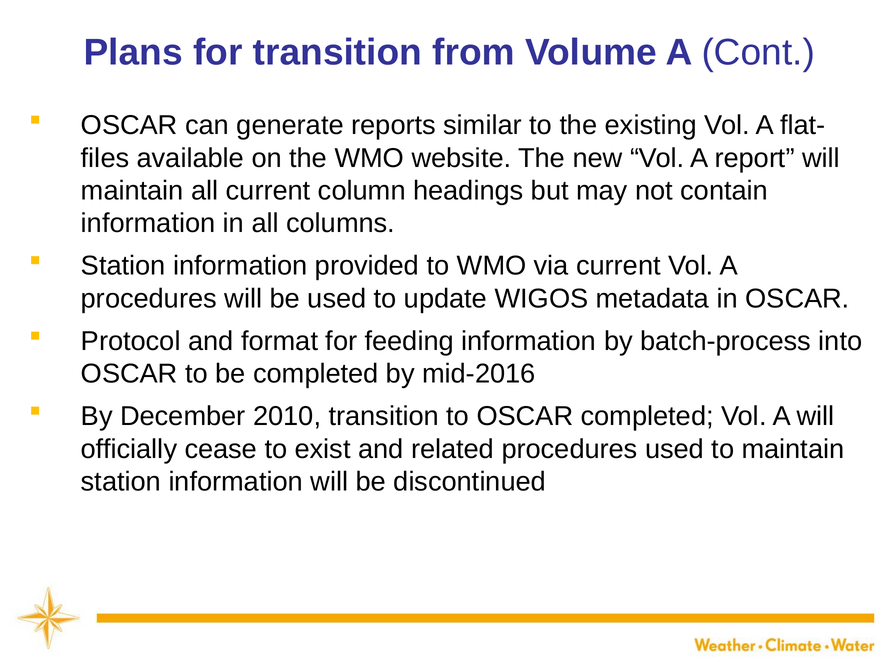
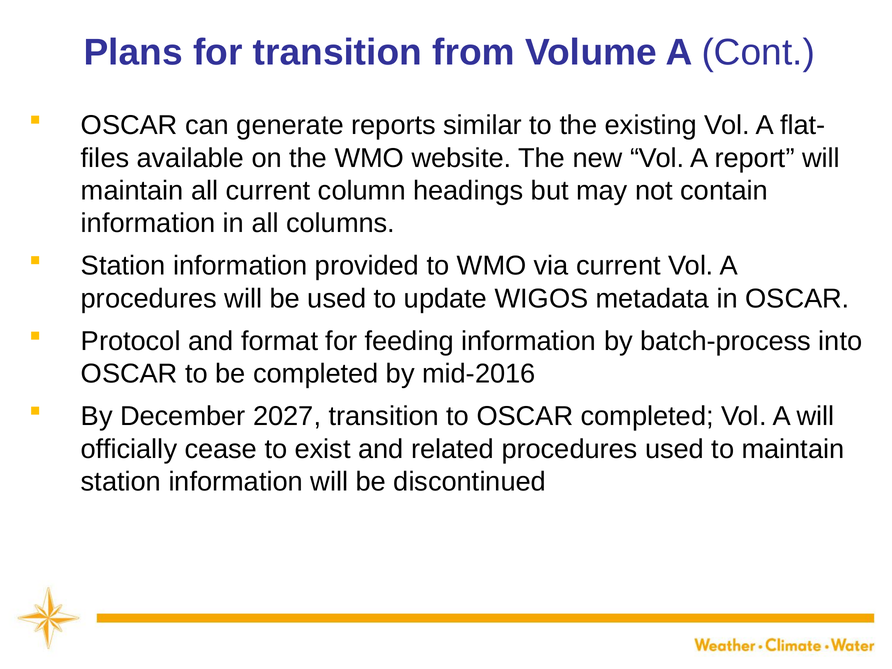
2010: 2010 -> 2027
